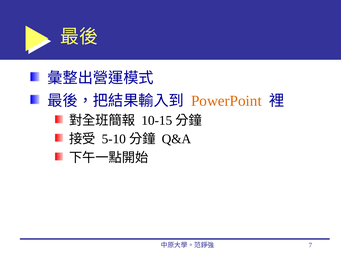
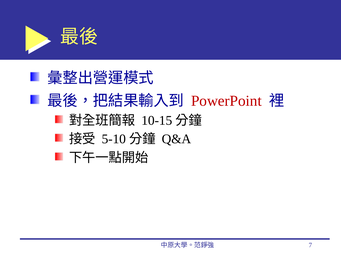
PowerPoint colour: orange -> red
